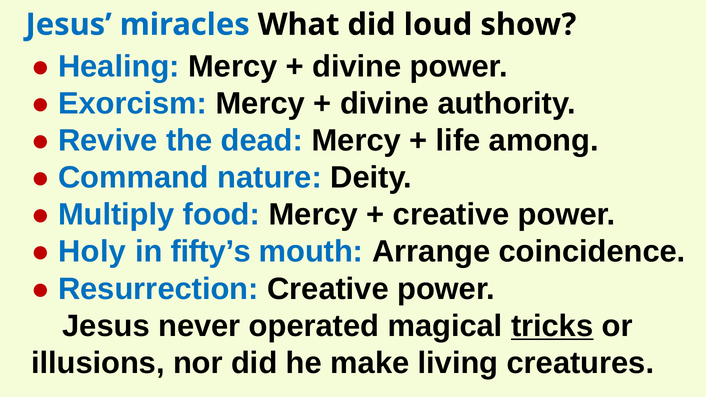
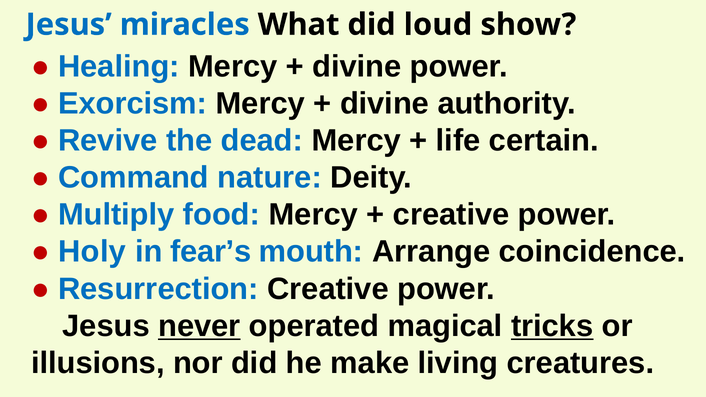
among: among -> certain
fifty’s: fifty’s -> fear’s
never underline: none -> present
